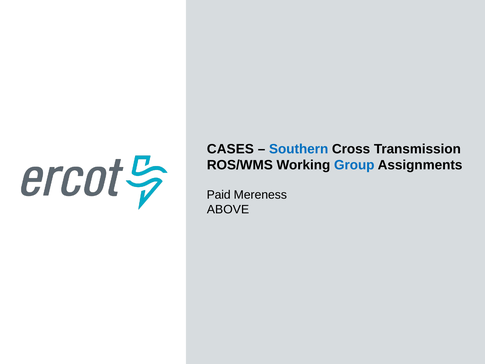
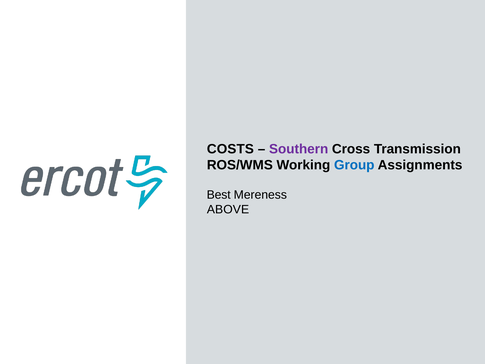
CASES: CASES -> COSTS
Southern colour: blue -> purple
Paid: Paid -> Best
